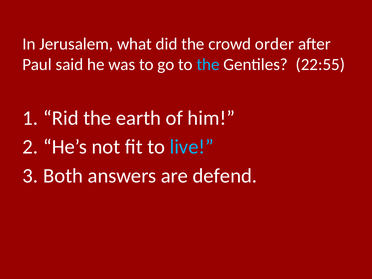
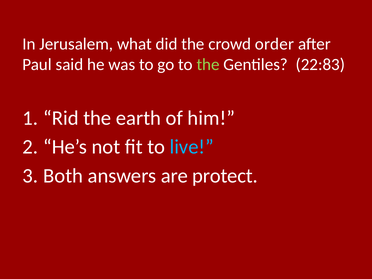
the at (208, 64) colour: light blue -> light green
22:55: 22:55 -> 22:83
defend: defend -> protect
